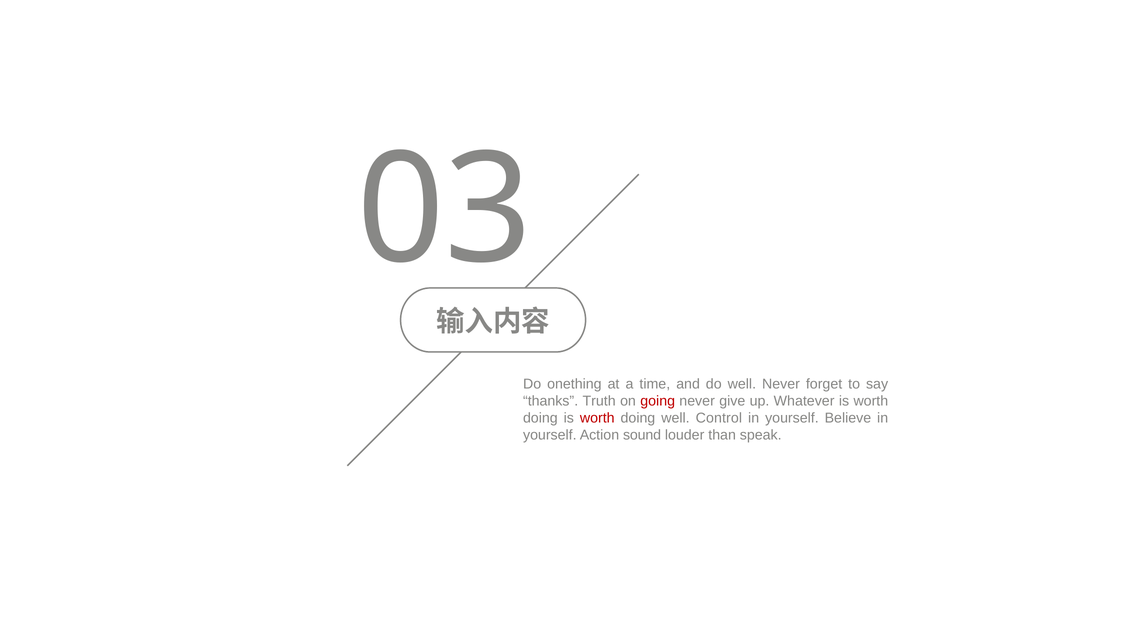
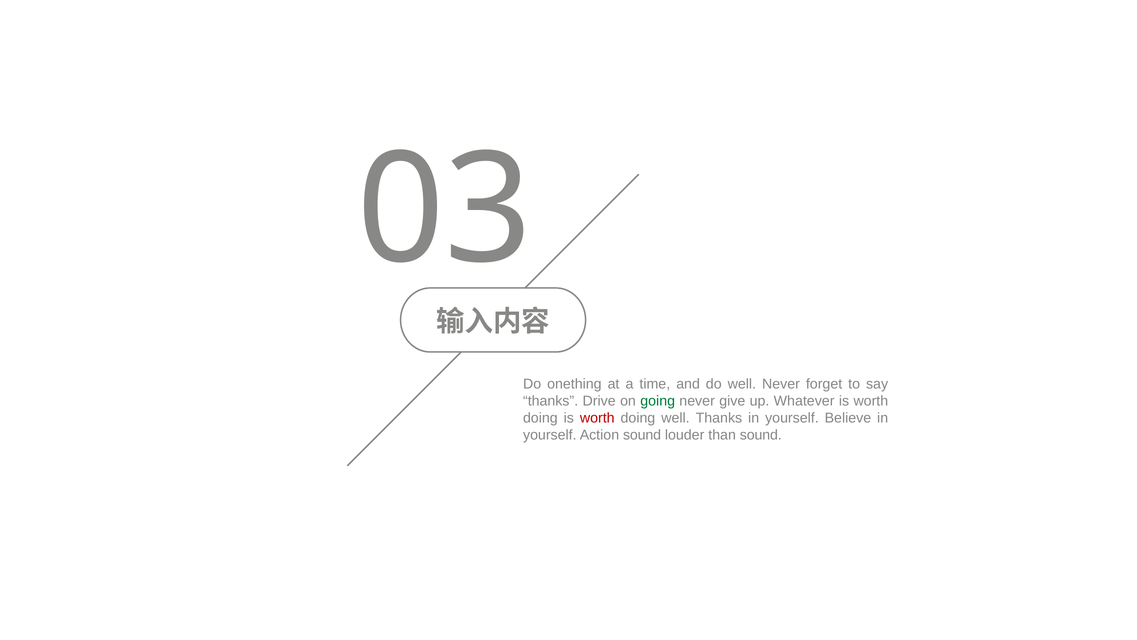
Truth: Truth -> Drive
going colour: red -> green
well Control: Control -> Thanks
than speak: speak -> sound
